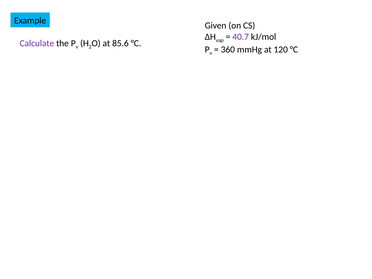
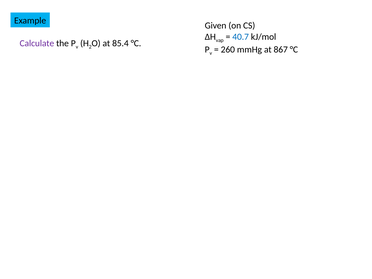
40.7 colour: purple -> blue
85.6: 85.6 -> 85.4
360: 360 -> 260
120: 120 -> 867
